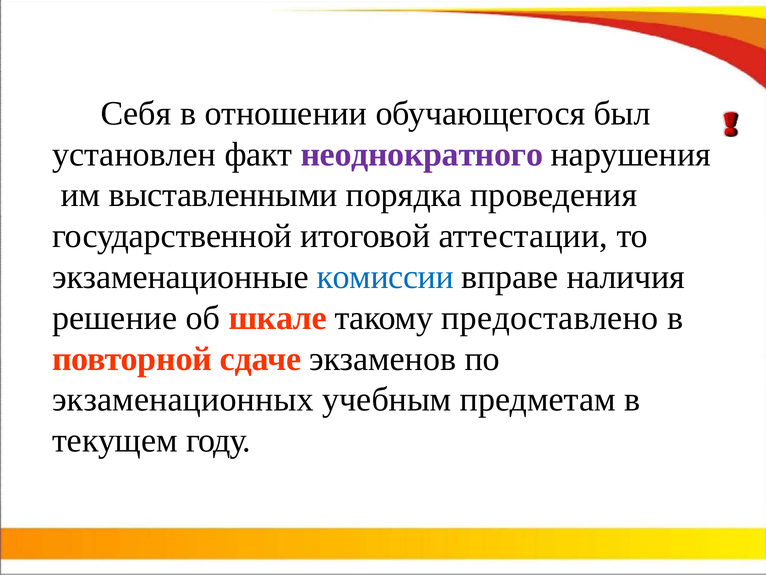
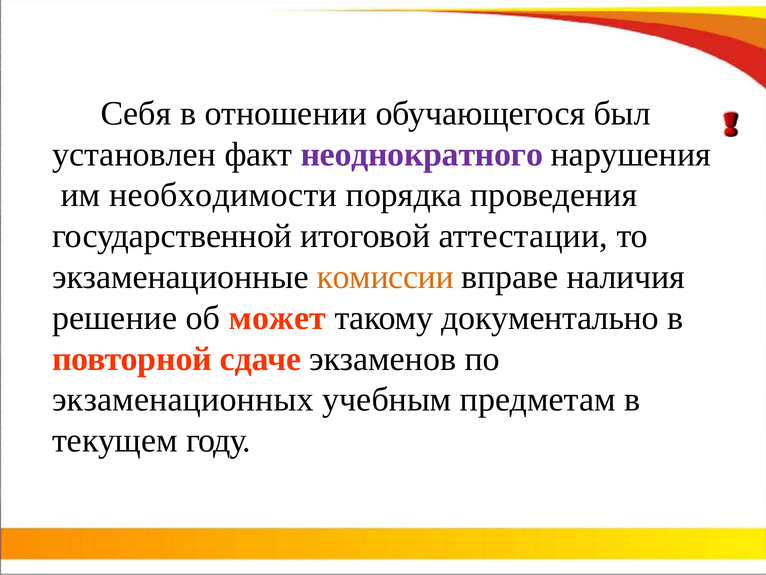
выставленными: выставленными -> необходимости
комиссии colour: blue -> orange
шкале: шкале -> может
предоставлено: предоставлено -> документально
